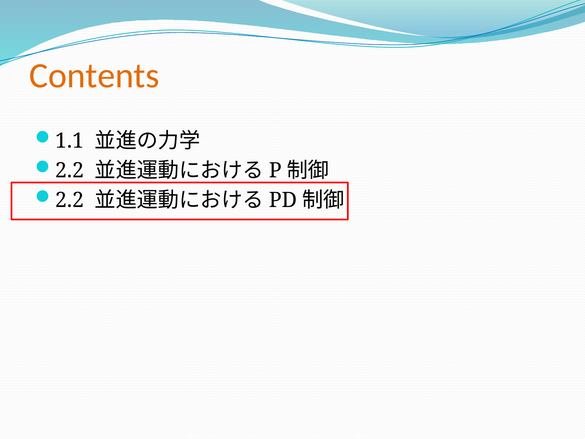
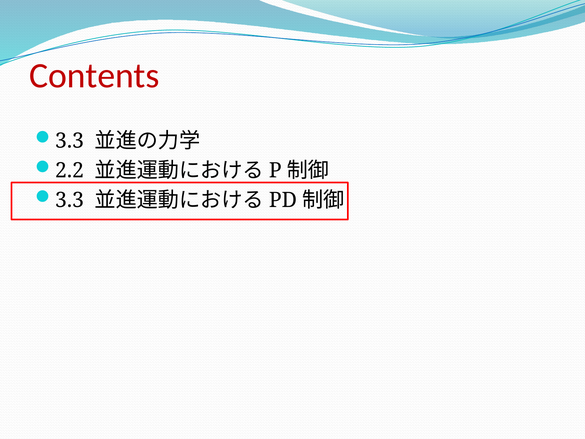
Contents colour: orange -> red
1.1 at (70, 141): 1.1 -> 3.3
2.2 at (70, 200): 2.2 -> 3.3
